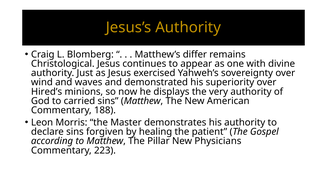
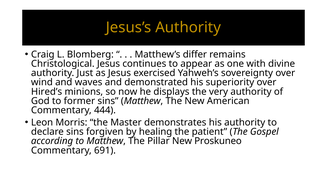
carried: carried -> former
188: 188 -> 444
Physicians: Physicians -> Proskuneo
223: 223 -> 691
